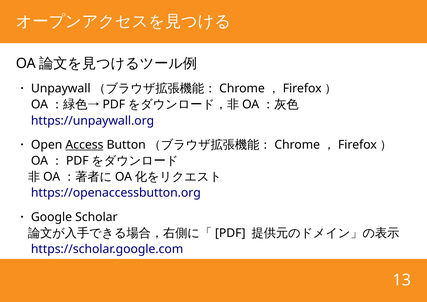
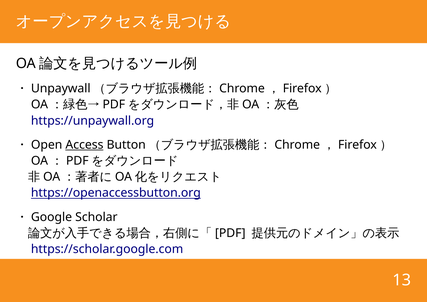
https://openaccessbutton.org underline: none -> present
